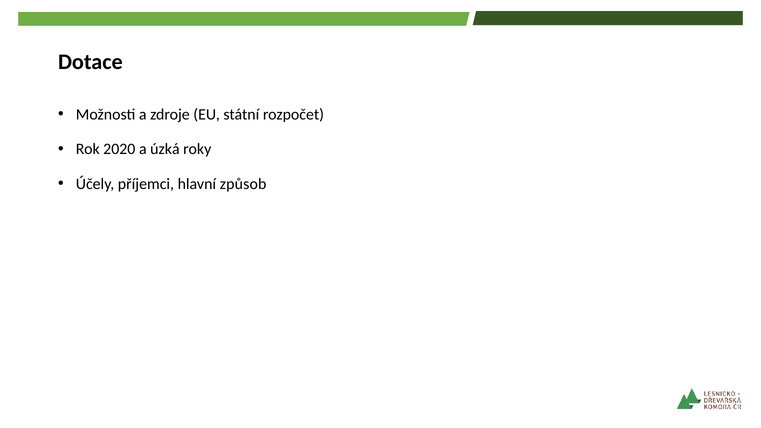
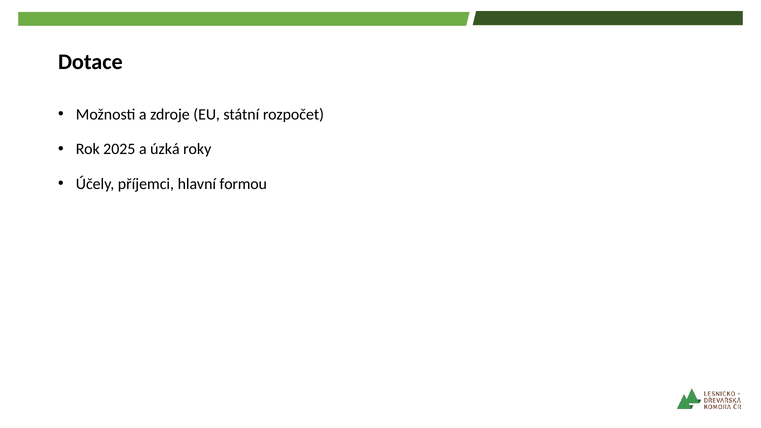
2020: 2020 -> 2025
způsob: způsob -> formou
